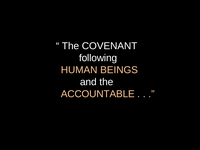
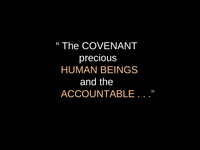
following: following -> precious
